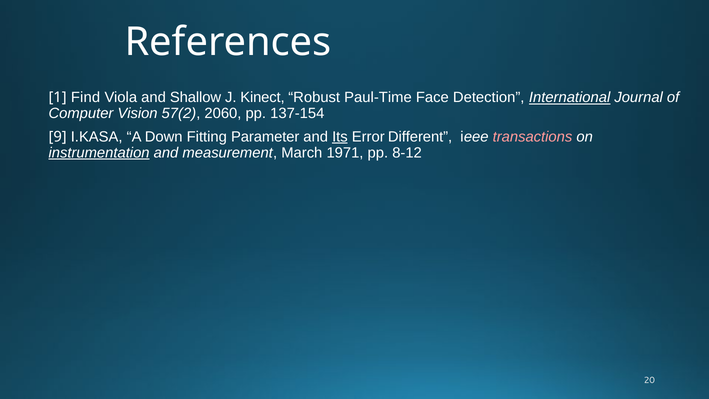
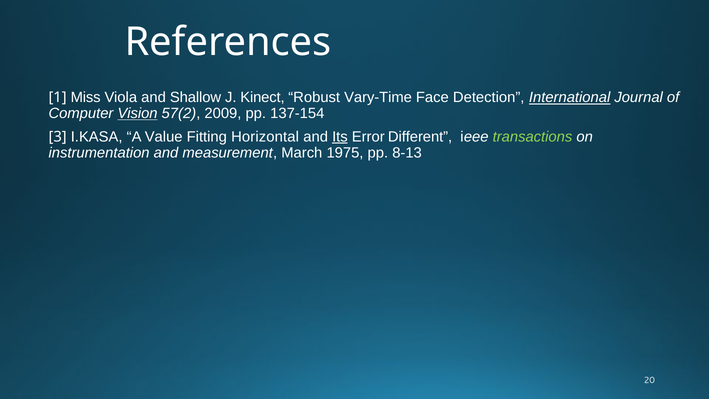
Find: Find -> Miss
Paul-Time: Paul-Time -> Vary-Time
Vision underline: none -> present
2060: 2060 -> 2009
9: 9 -> 3
Down: Down -> Value
Parameter: Parameter -> Horizontal
transactions colour: pink -> light green
instrumentation underline: present -> none
1971: 1971 -> 1975
8-12: 8-12 -> 8-13
